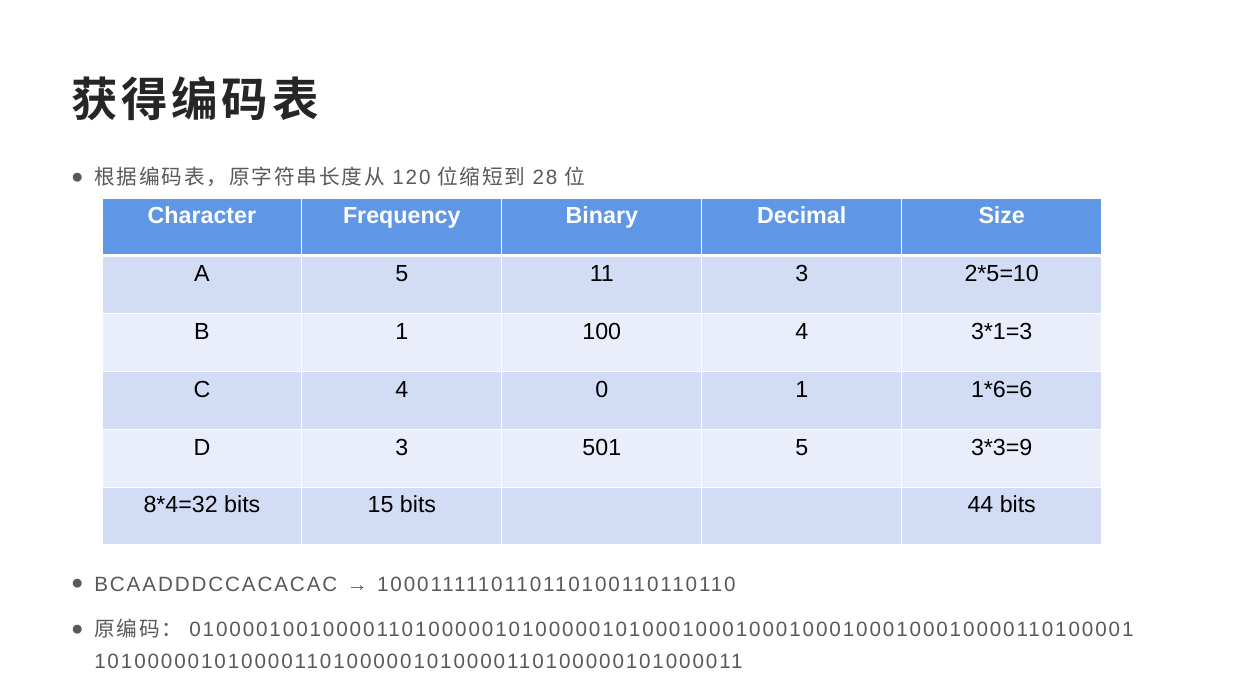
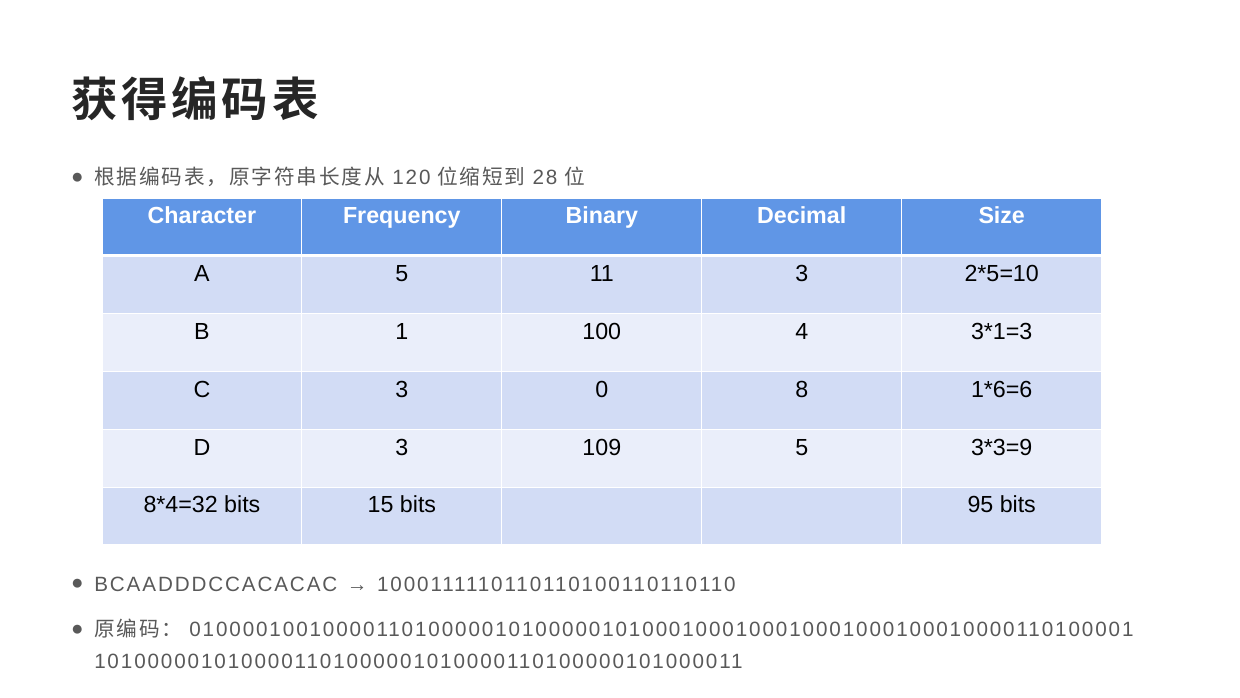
C 4: 4 -> 3
0 1: 1 -> 8
501: 501 -> 109
44: 44 -> 95
